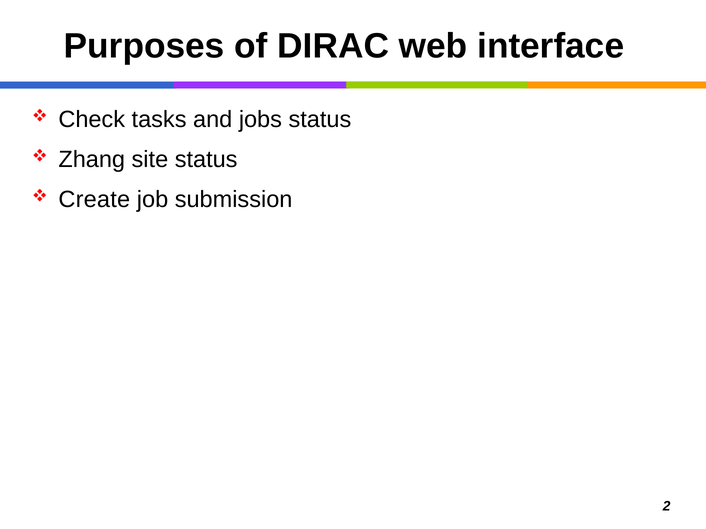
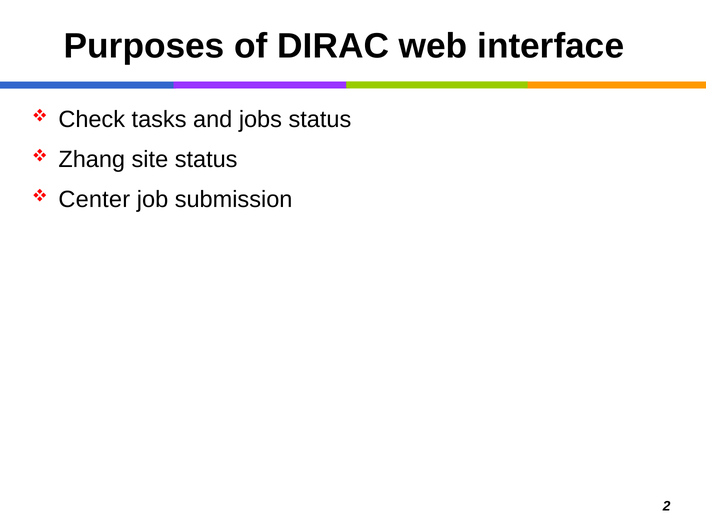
Create: Create -> Center
